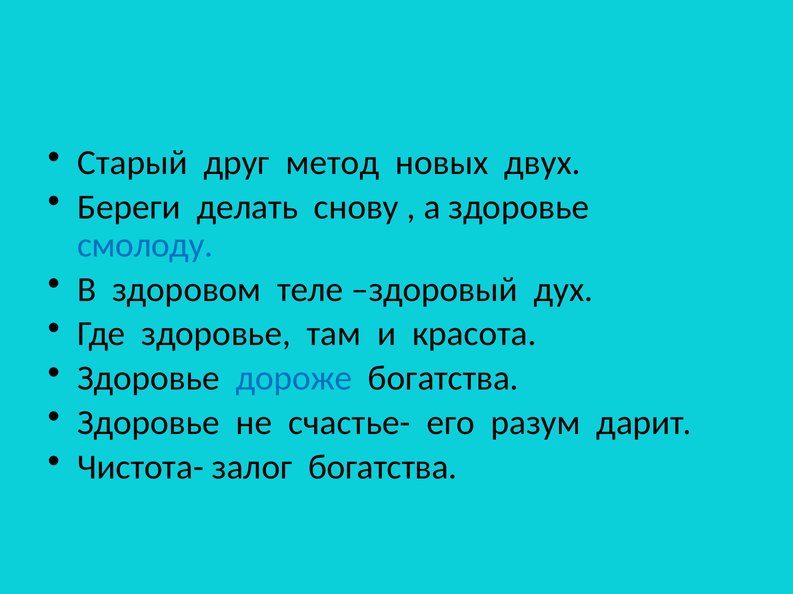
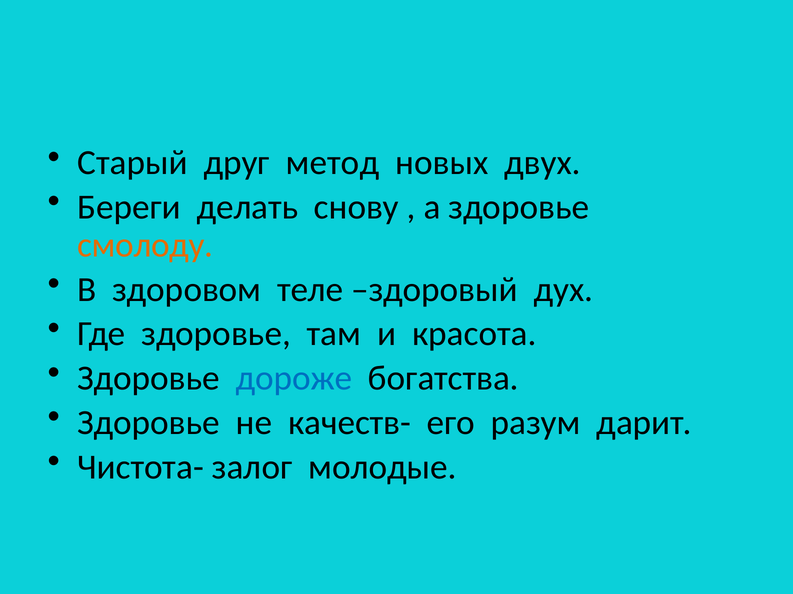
смолоду colour: blue -> orange
счастье-: счастье- -> качеств-
залог богатства: богатства -> молодые
